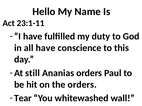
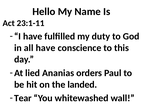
still: still -> lied
the orders: orders -> landed
